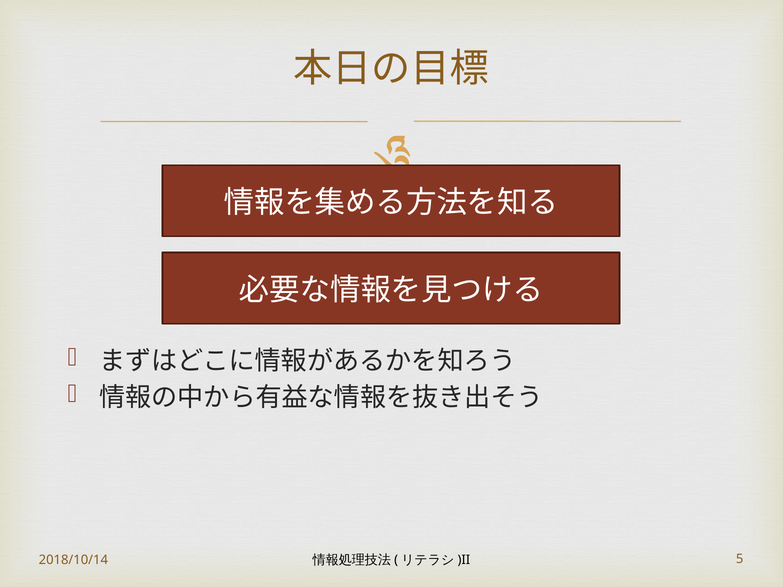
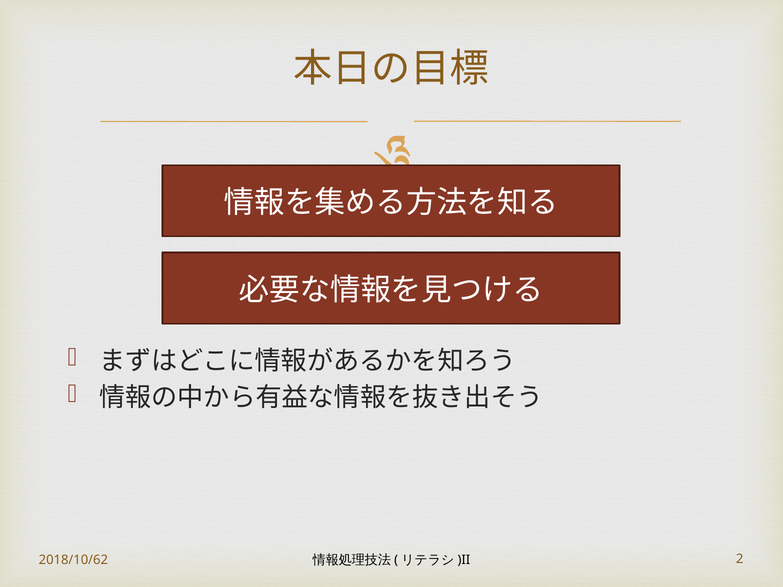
2018/10/14: 2018/10/14 -> 2018/10/62
5: 5 -> 2
